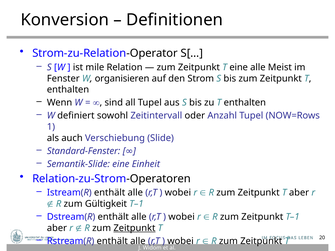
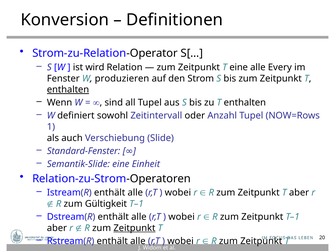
mile: mile -> wird
Meist: Meist -> Every
organisieren: organisieren -> produzieren
enthalten at (68, 90) underline: none -> present
